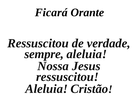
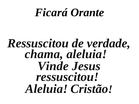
sempre: sempre -> chama
Nossa: Nossa -> Vinde
